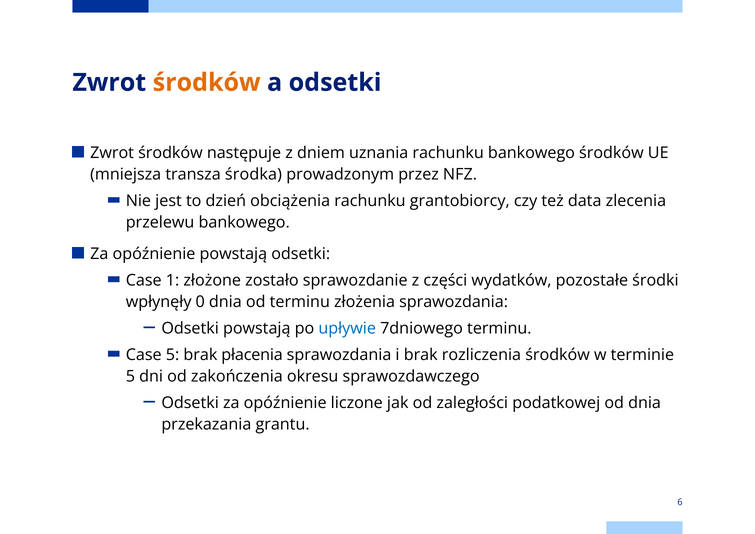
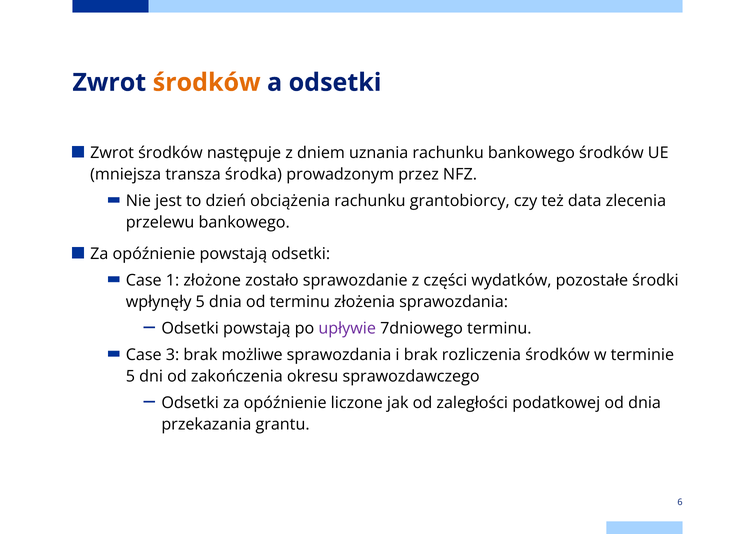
wpłynęły 0: 0 -> 5
upływie colour: blue -> purple
Case 5: 5 -> 3
płacenia: płacenia -> możliwe
